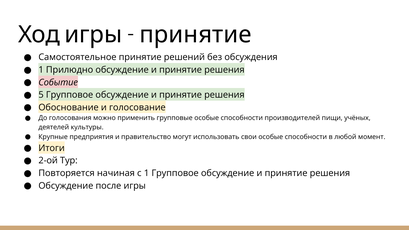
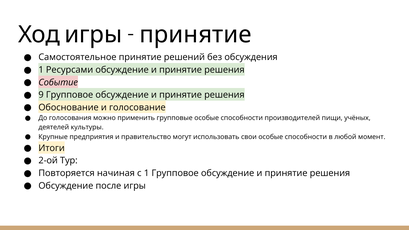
Прилюдно: Прилюдно -> Ресурсами
5: 5 -> 9
